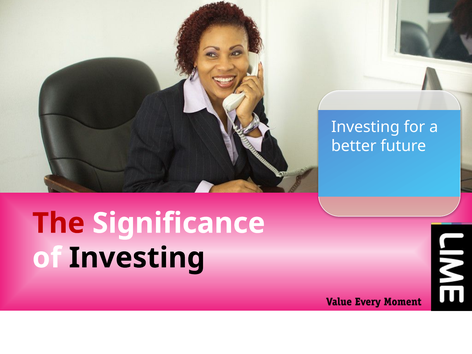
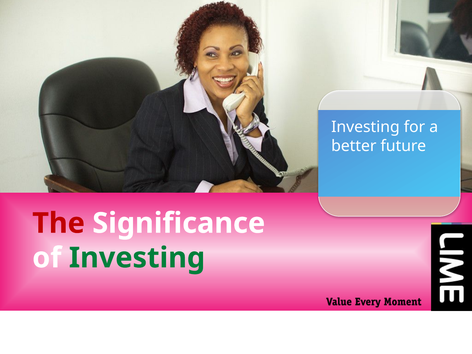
Investing at (137, 258) colour: black -> green
